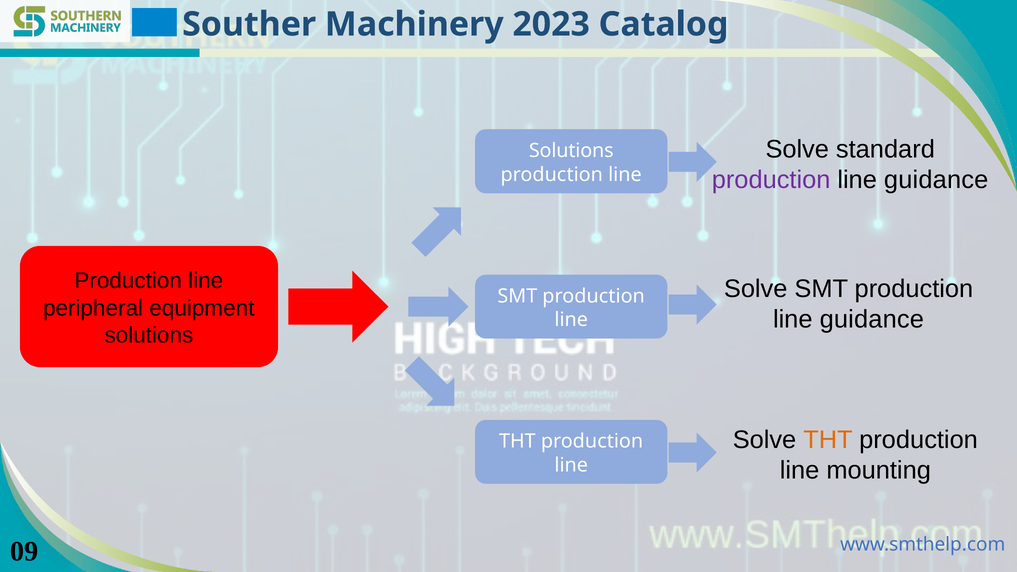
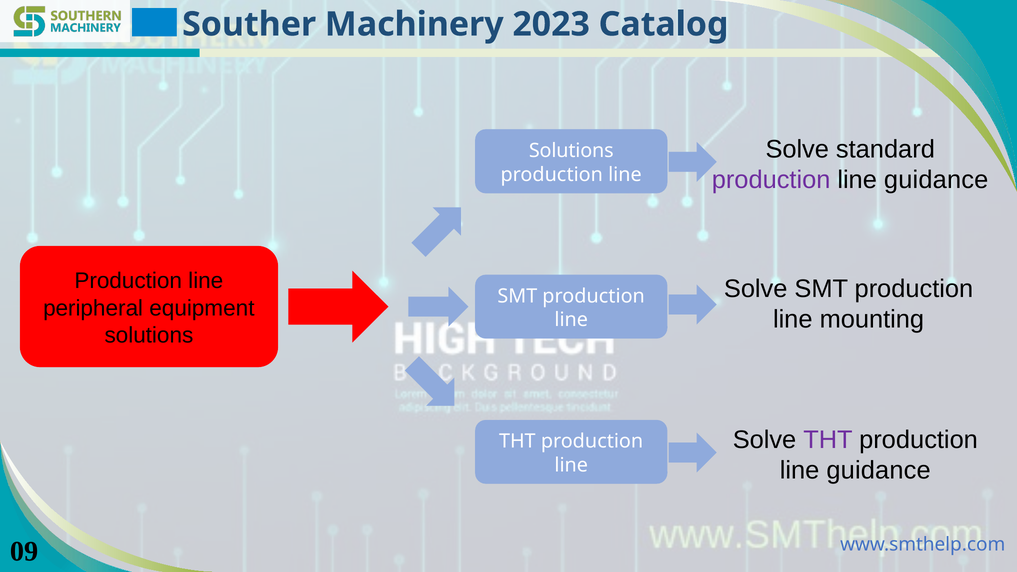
guidance at (872, 319): guidance -> mounting
THT at (828, 440) colour: orange -> purple
mounting at (879, 470): mounting -> guidance
